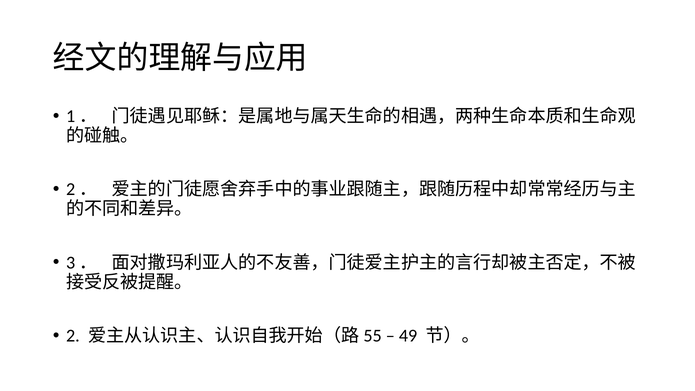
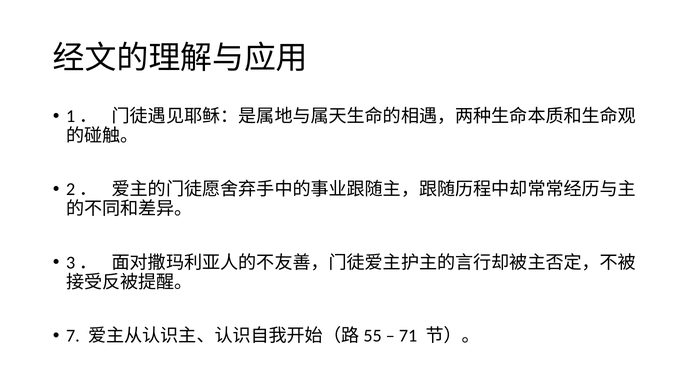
2: 2 -> 7
49: 49 -> 71
